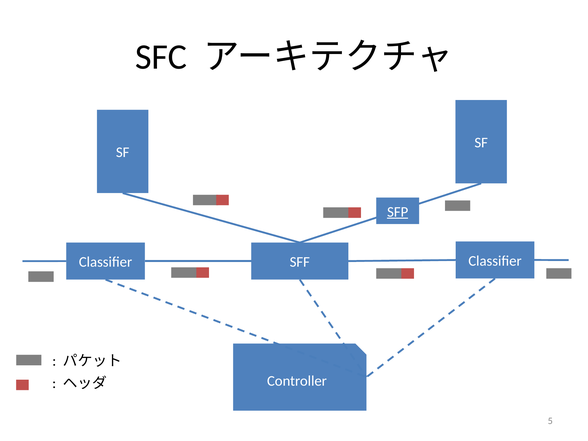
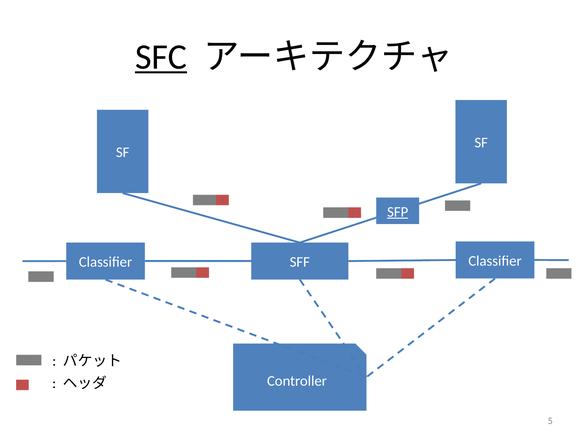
SFC underline: none -> present
